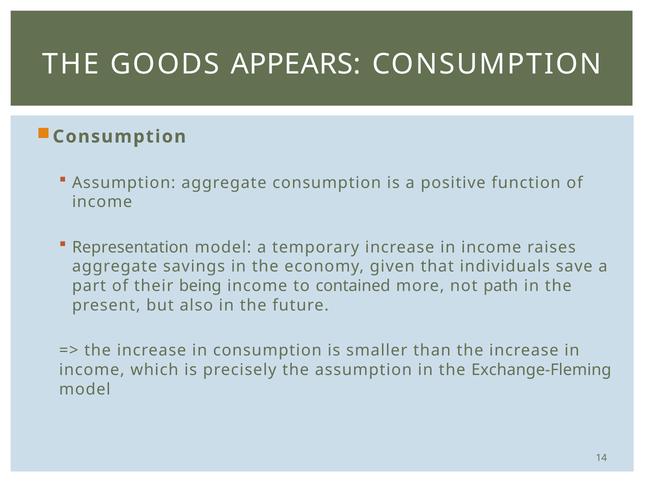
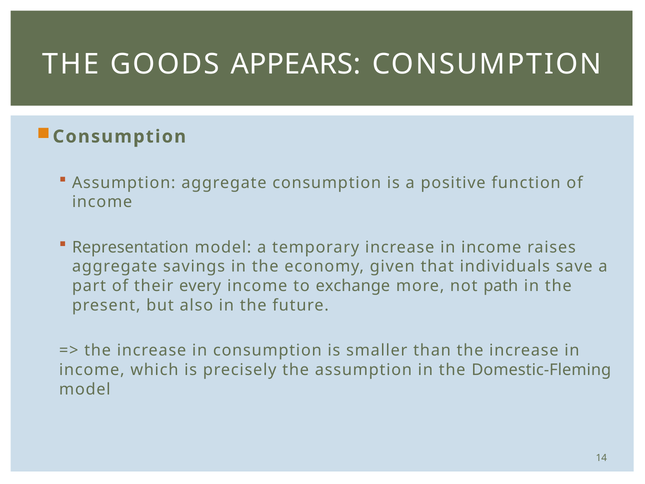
being: being -> every
contained: contained -> exchange
Exchange-Fleming: Exchange-Fleming -> Domestic-Fleming
